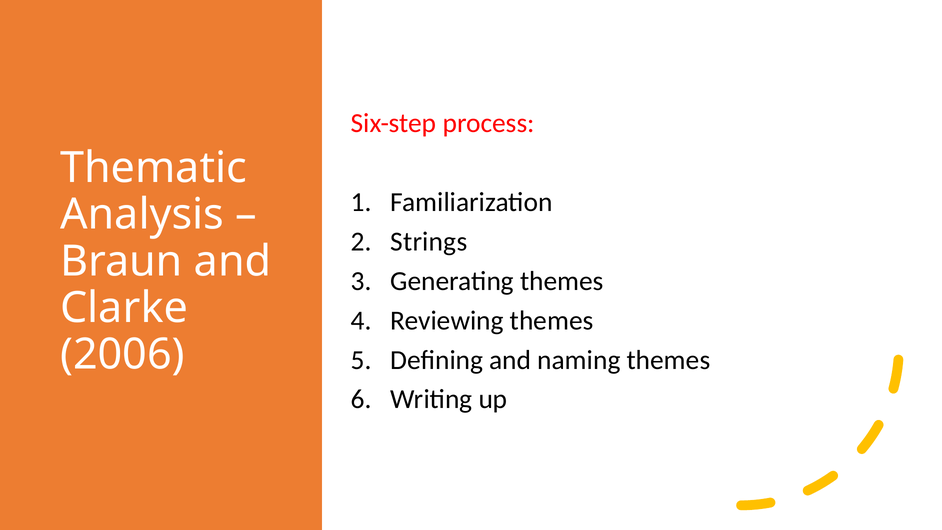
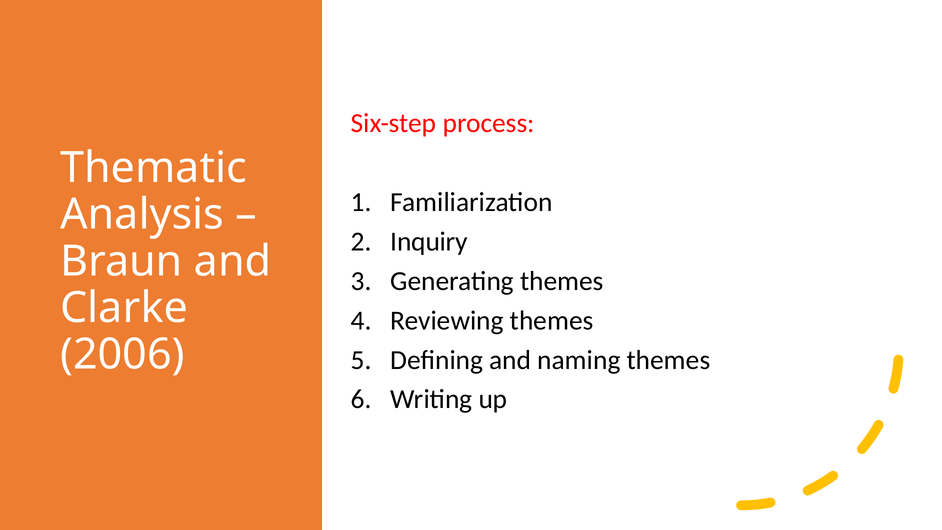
Strings: Strings -> Inquiry
